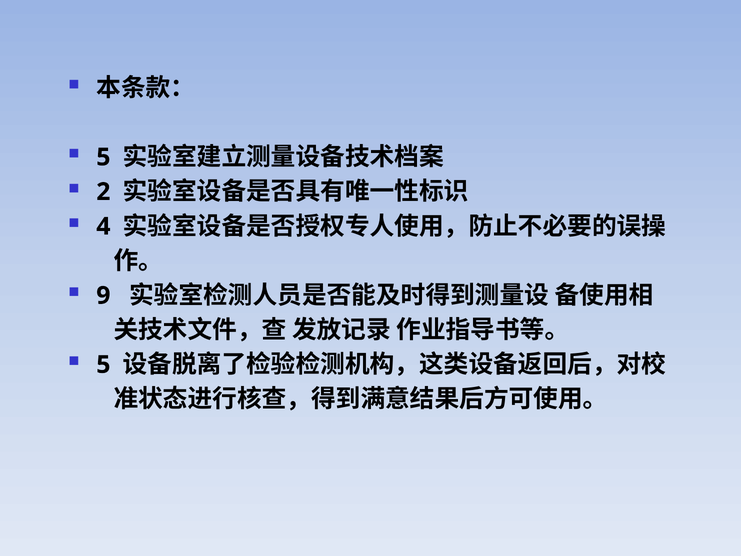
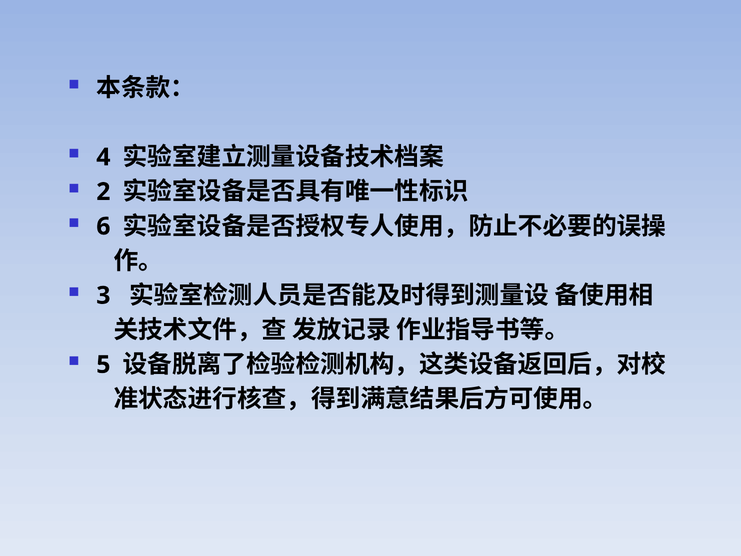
5 at (103, 157): 5 -> 4
4: 4 -> 6
9: 9 -> 3
